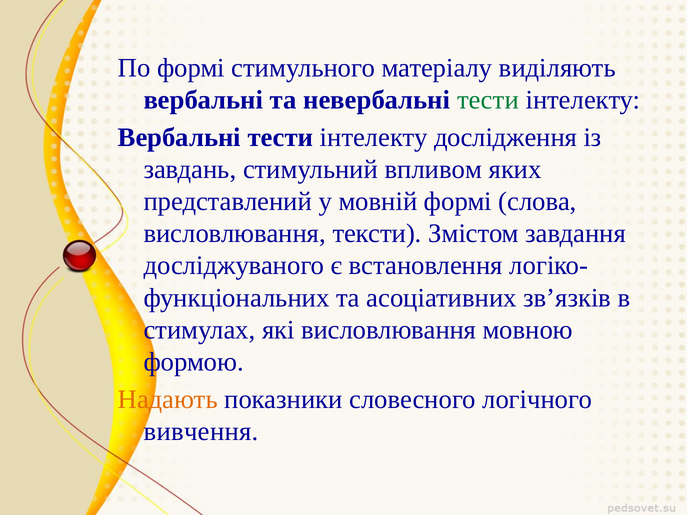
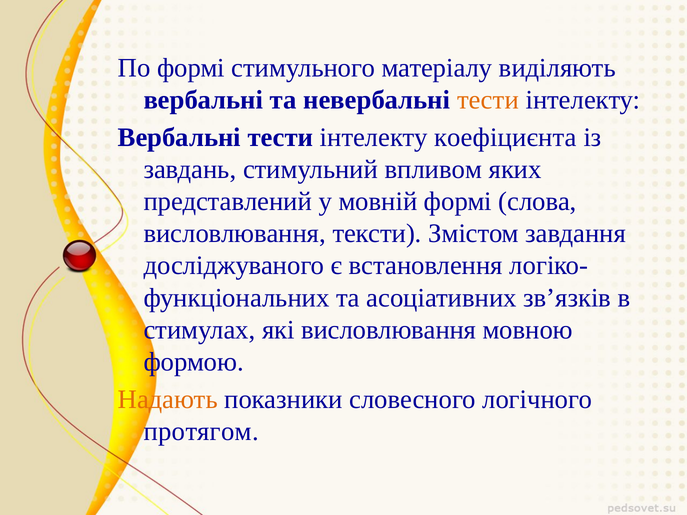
тести at (488, 100) colour: green -> orange
дослідження: дослідження -> коефіциєнта
вивчення: вивчення -> протягом
